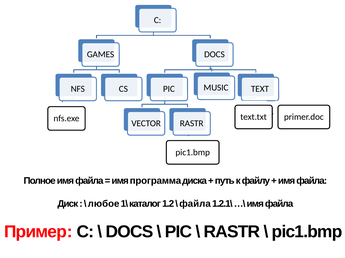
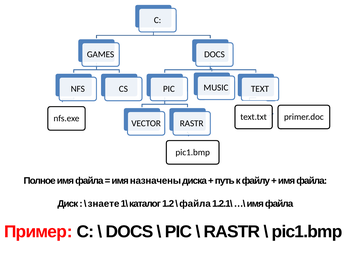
программа: программа -> назначены
любое: любое -> знаете
